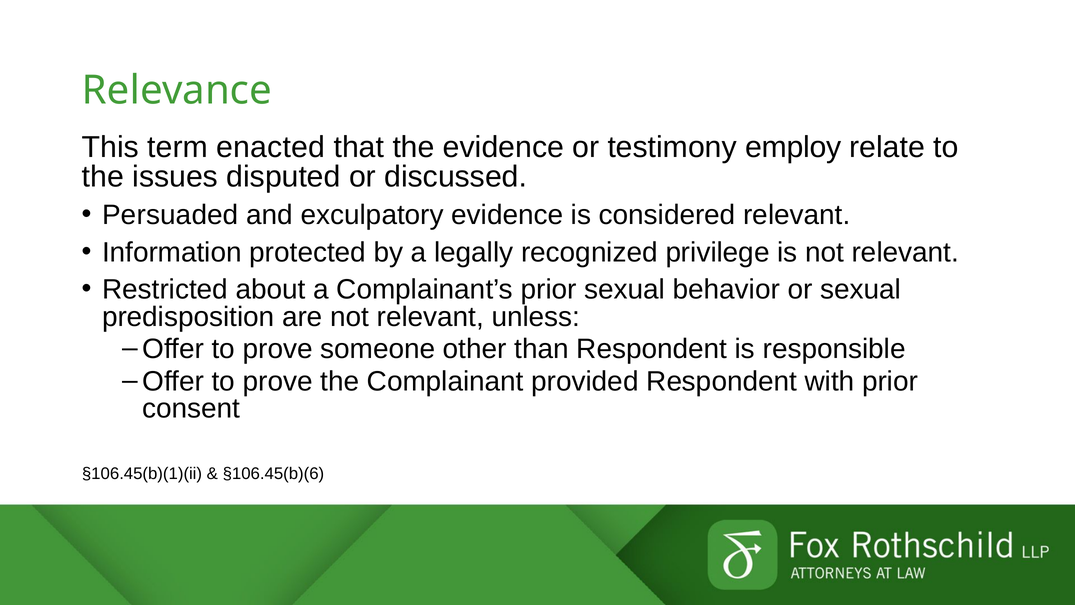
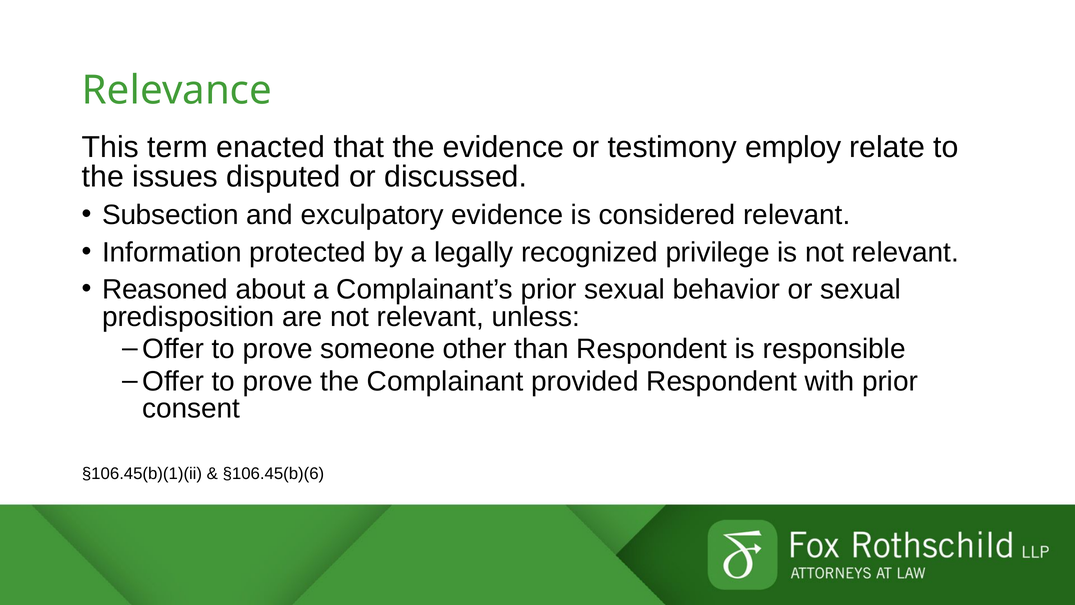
Persuaded: Persuaded -> Subsection
Restricted: Restricted -> Reasoned
